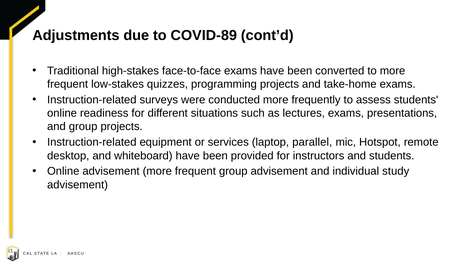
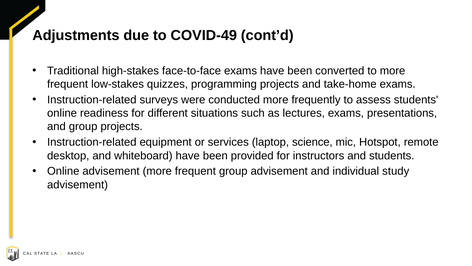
COVID-89: COVID-89 -> COVID-49
parallel: parallel -> science
